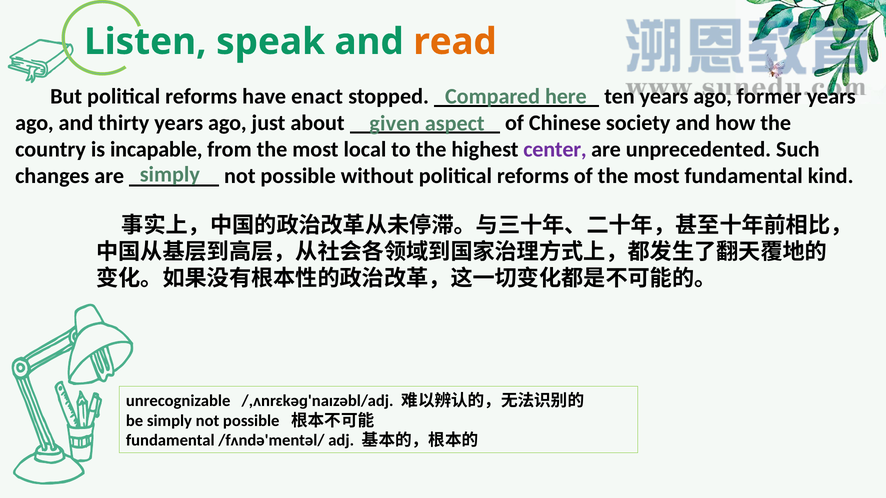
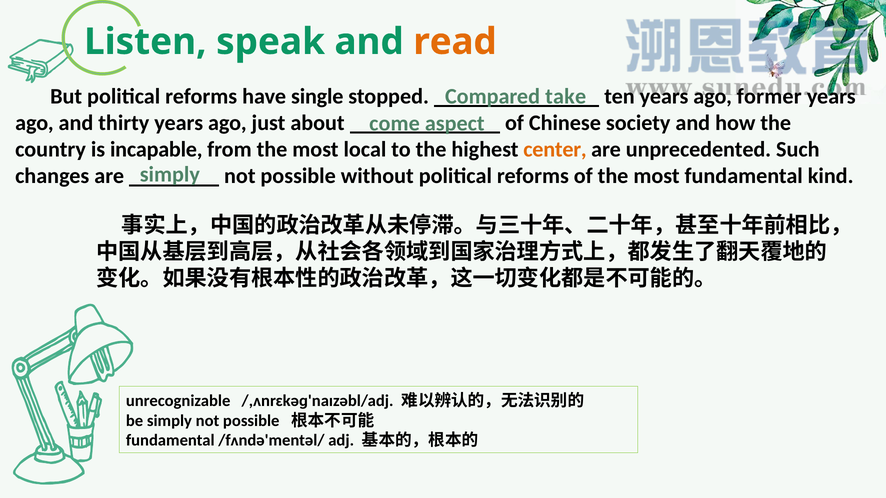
enact: enact -> single
here: here -> take
given: given -> come
center colour: purple -> orange
